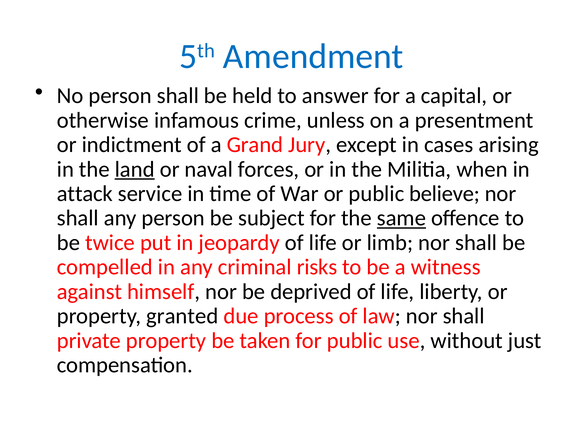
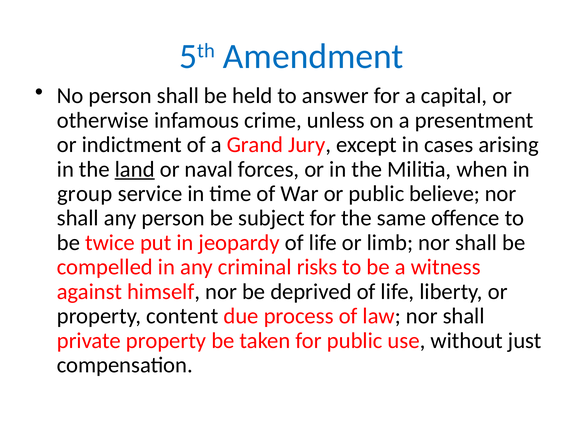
attack: attack -> group
same underline: present -> none
granted: granted -> content
